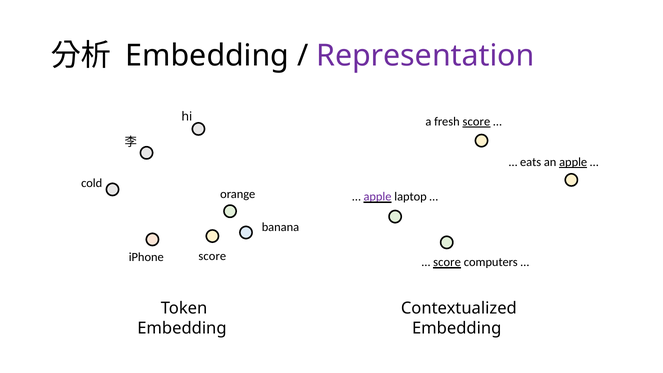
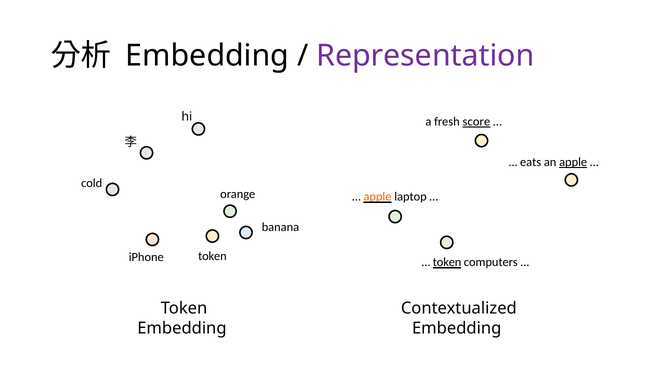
apple at (378, 197) colour: purple -> orange
score at (212, 256): score -> token
score at (447, 262): score -> token
